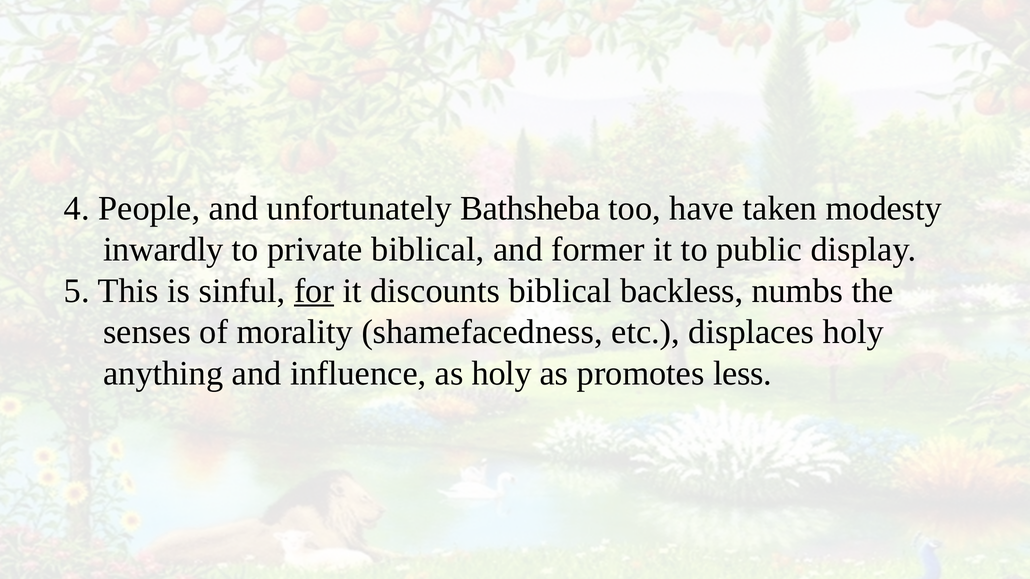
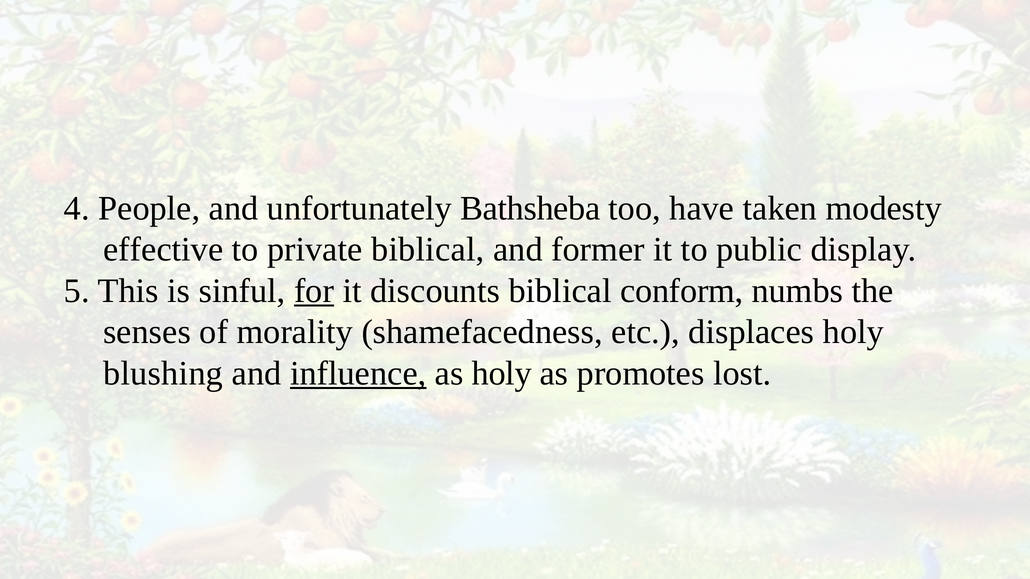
inwardly: inwardly -> effective
backless: backless -> conform
anything: anything -> blushing
influence underline: none -> present
less: less -> lost
